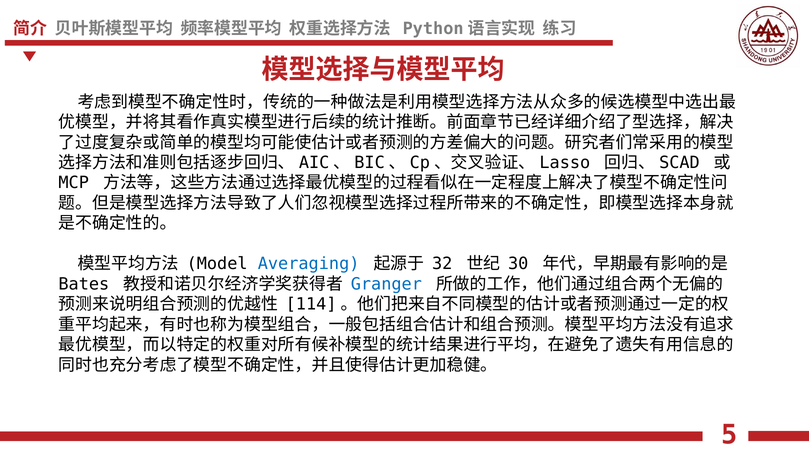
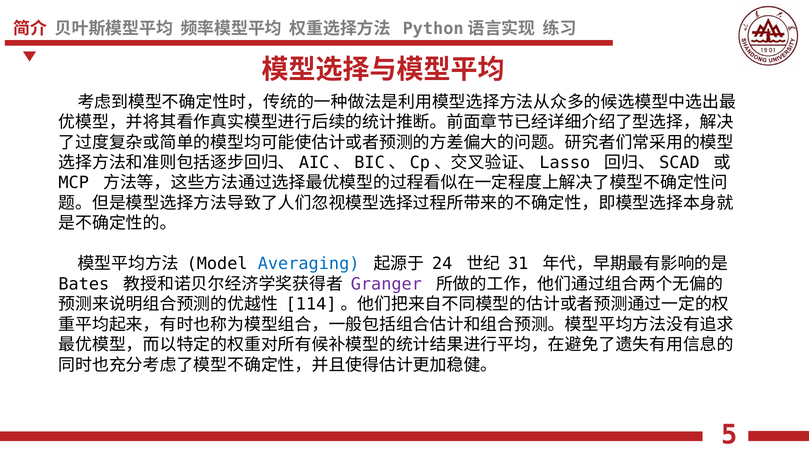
32: 32 -> 24
30: 30 -> 31
Granger colour: blue -> purple
